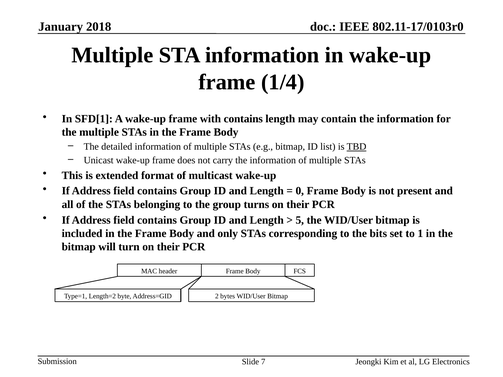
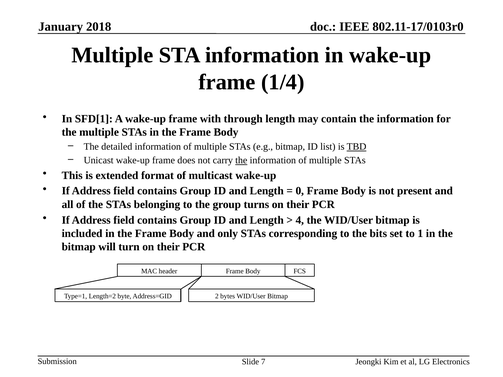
with contains: contains -> through
the at (241, 161) underline: none -> present
5: 5 -> 4
